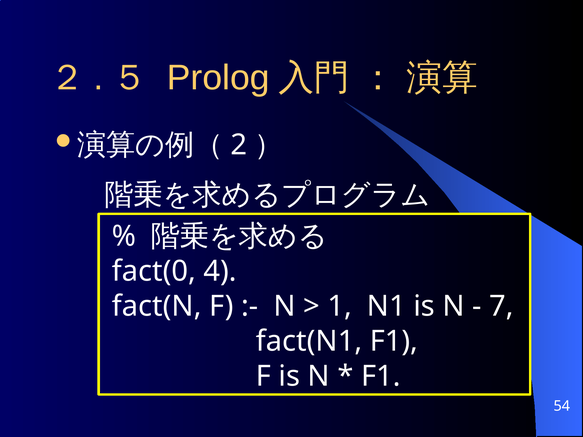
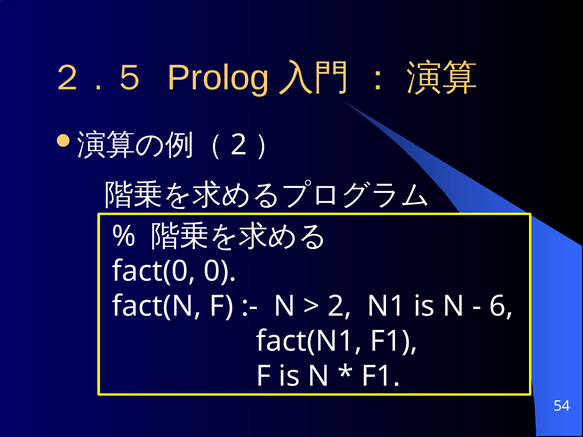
4: 4 -> 0
1 at (340, 306): 1 -> 2
7: 7 -> 6
